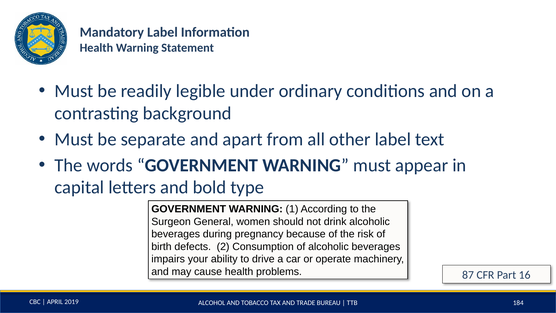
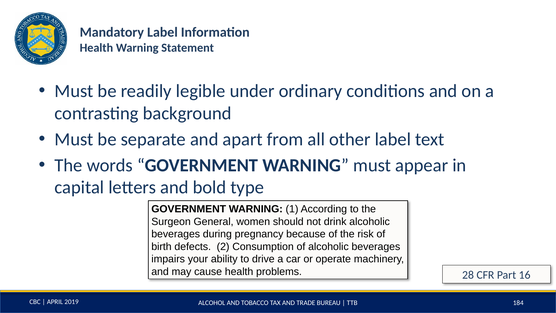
87: 87 -> 28
